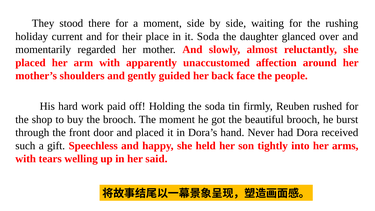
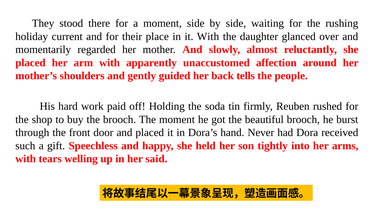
it Soda: Soda -> With
face: face -> tells
